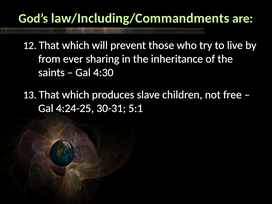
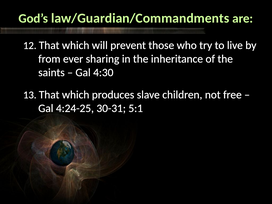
law/Including/Commandments: law/Including/Commandments -> law/Guardian/Commandments
